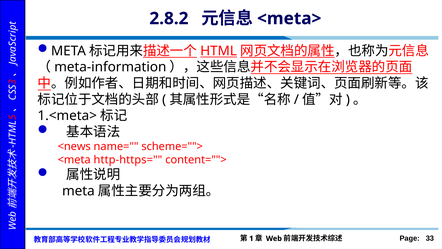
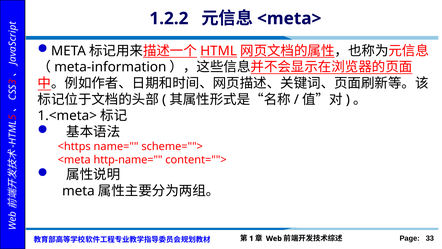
2.8.2: 2.8.2 -> 1.2.2
<news: <news -> <https
http-https=: http-https= -> http-name=
